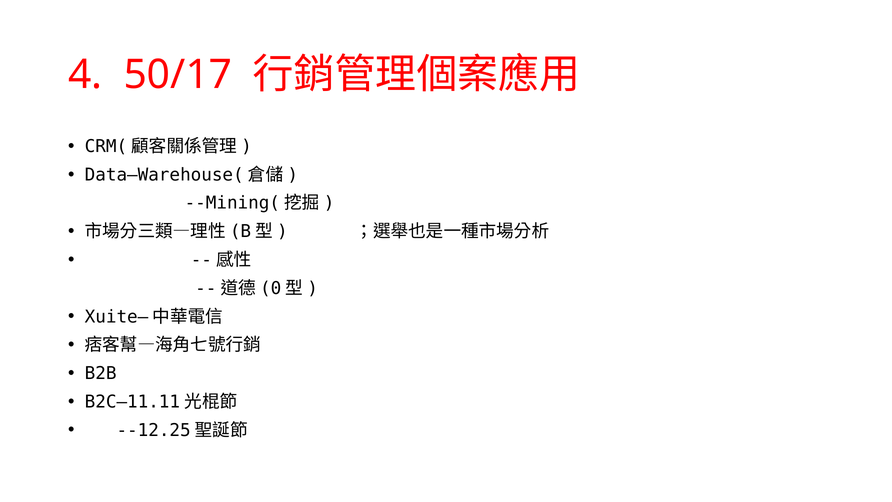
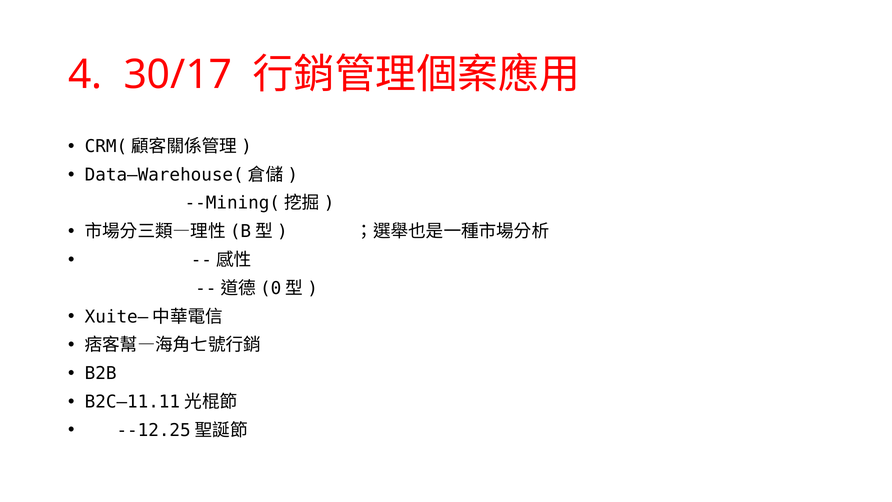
50/17: 50/17 -> 30/17
